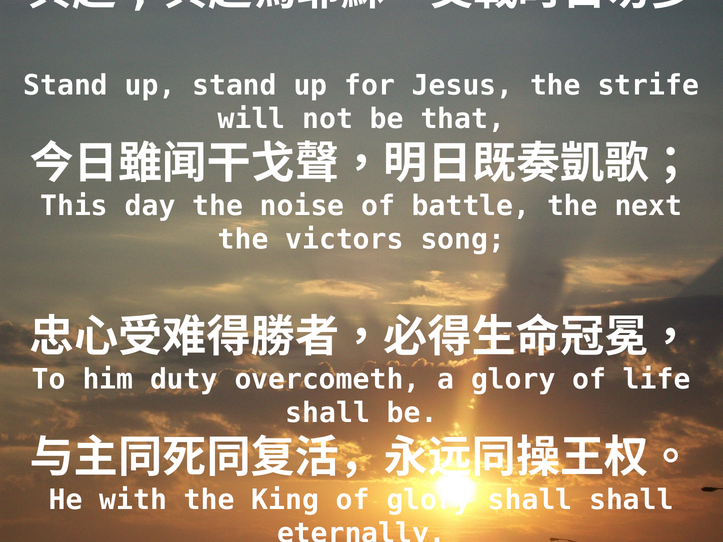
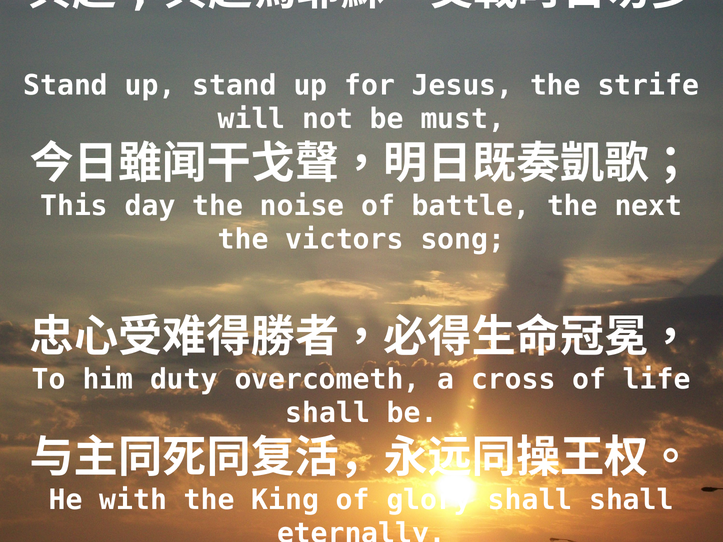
that: that -> must
a glory: glory -> cross
